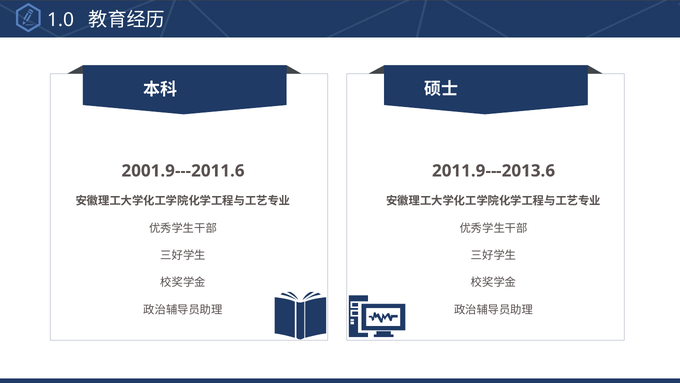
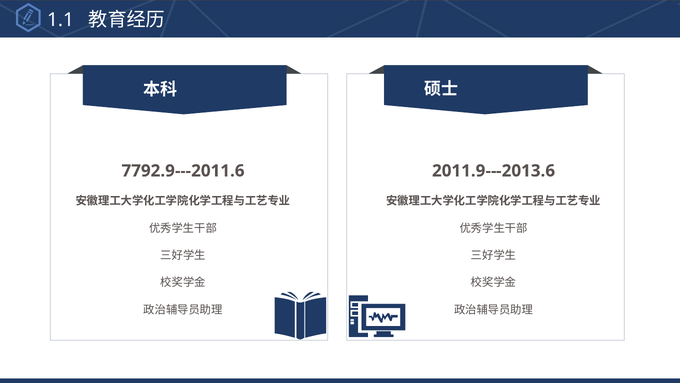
1.0: 1.0 -> 1.1
2001.9---2011.6: 2001.9---2011.6 -> 7792.9---2011.6
